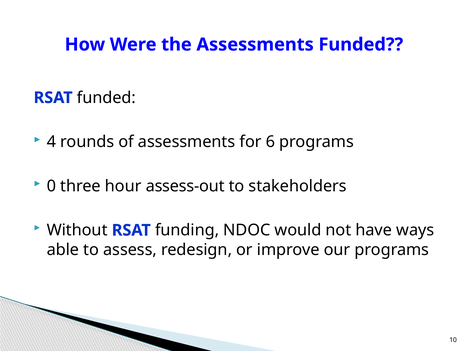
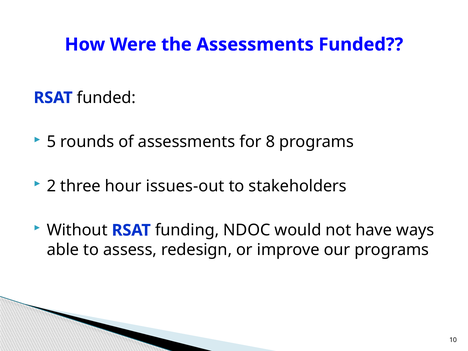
4: 4 -> 5
6: 6 -> 8
0: 0 -> 2
assess-out: assess-out -> issues-out
